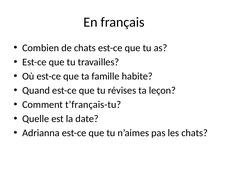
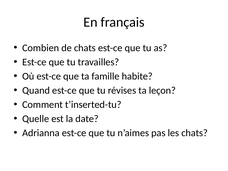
t’français-tu: t’français-tu -> t’inserted-tu
